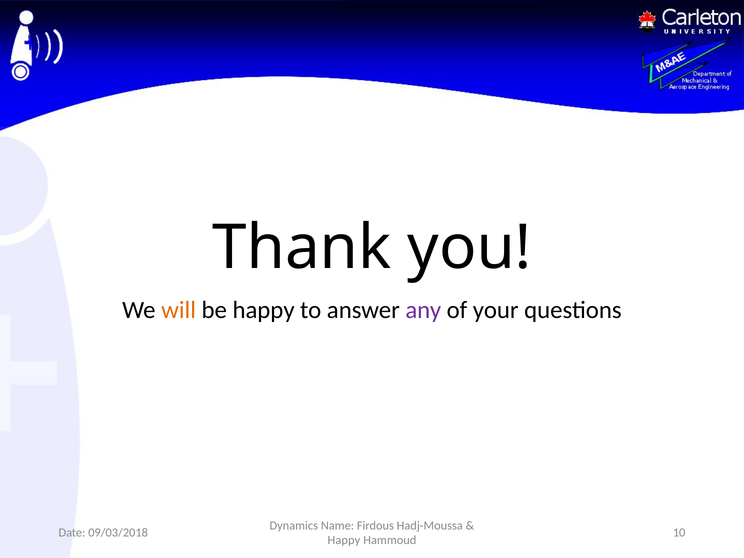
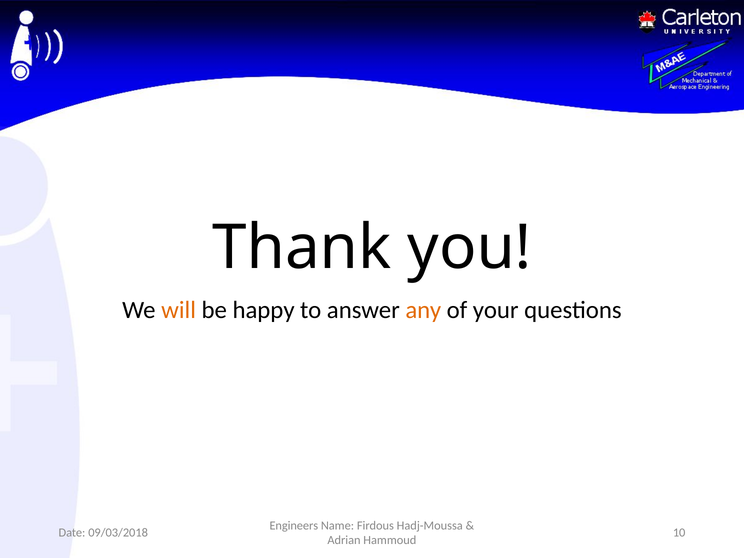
any colour: purple -> orange
Dynamics: Dynamics -> Engineers
Happy at (344, 540): Happy -> Adrian
